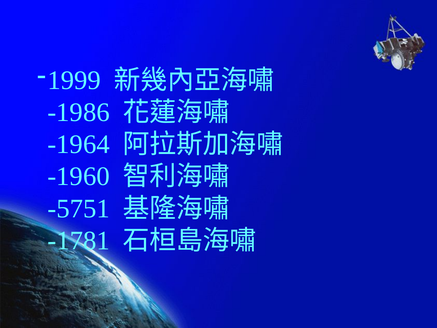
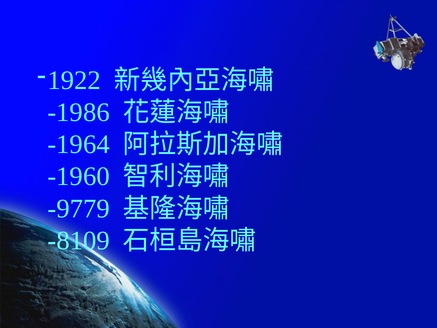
1999: 1999 -> 1922
-5751: -5751 -> -9779
-1781: -1781 -> -8109
